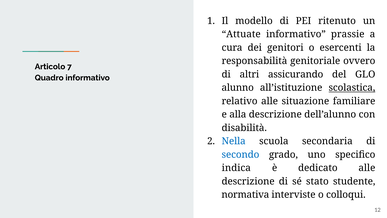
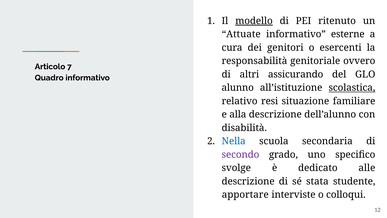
modello underline: none -> present
prassie: prassie -> esterne
relativo alle: alle -> resi
secondo colour: blue -> purple
indica: indica -> svolge
stato: stato -> stata
normativa: normativa -> apportare
